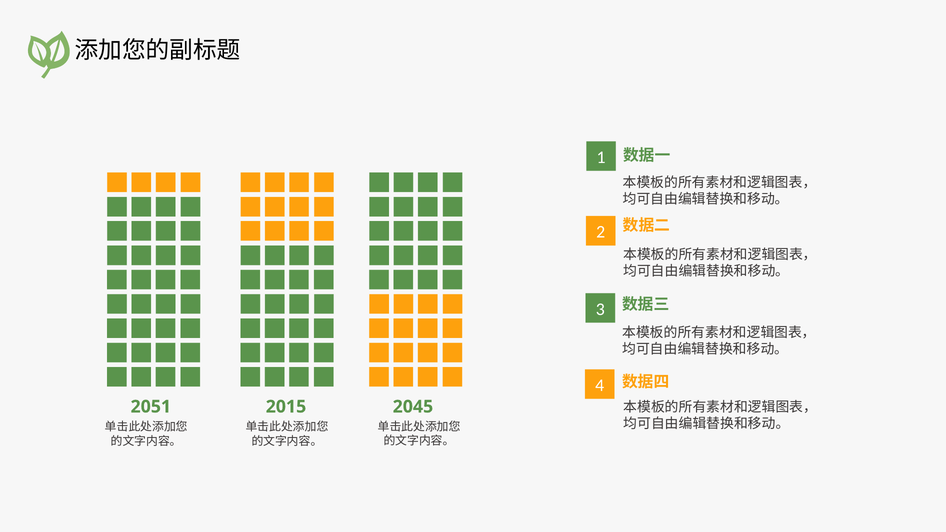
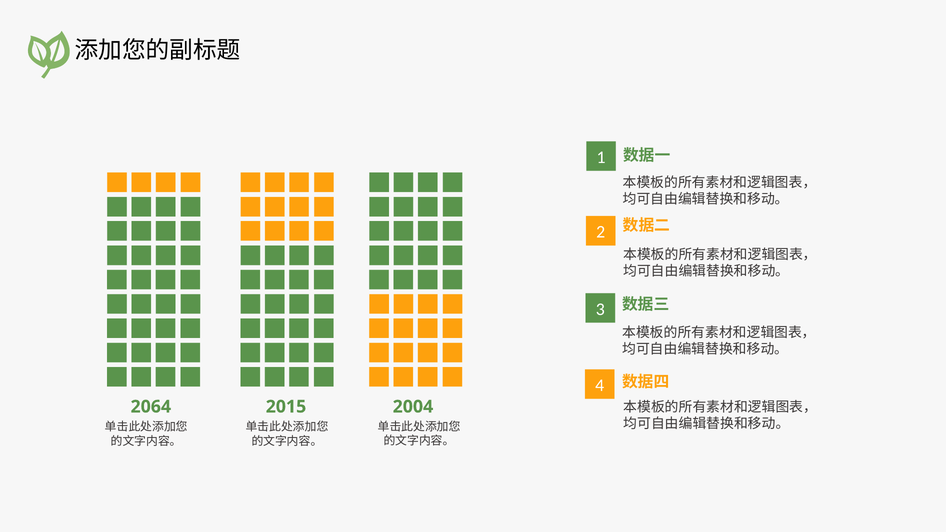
2051: 2051 -> 2064
2045: 2045 -> 2004
